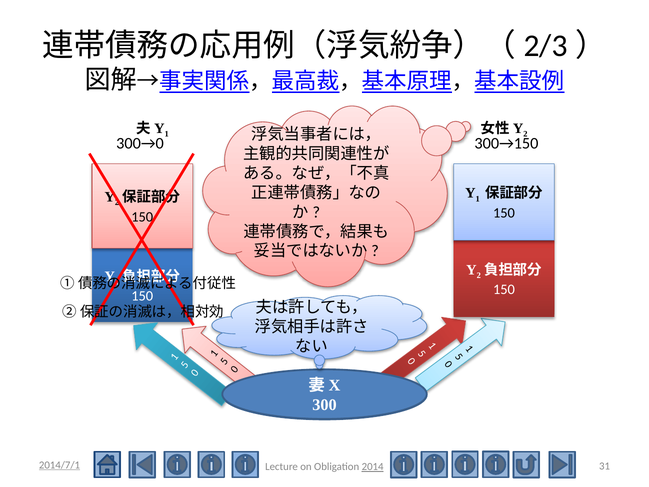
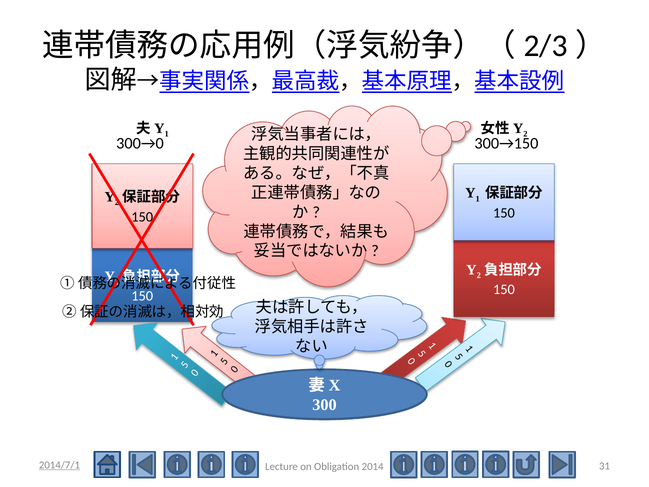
2014 underline: present -> none
